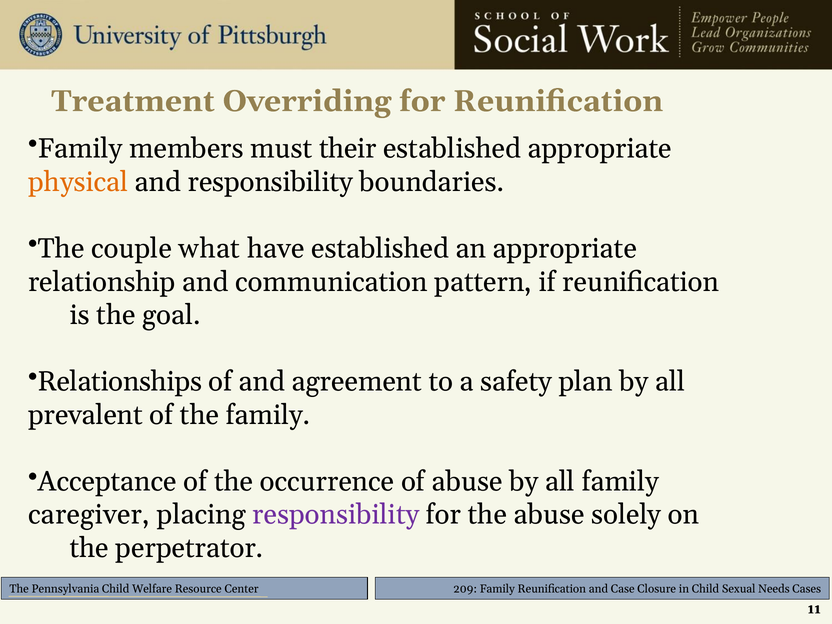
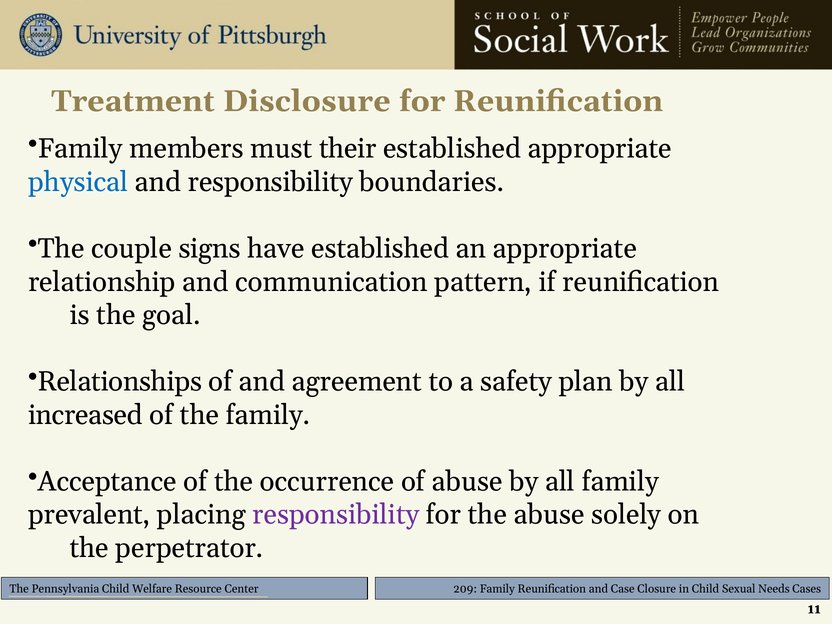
Overriding: Overriding -> Disclosure
physical colour: orange -> blue
what: what -> signs
prevalent: prevalent -> increased
caregiver: caregiver -> prevalent
